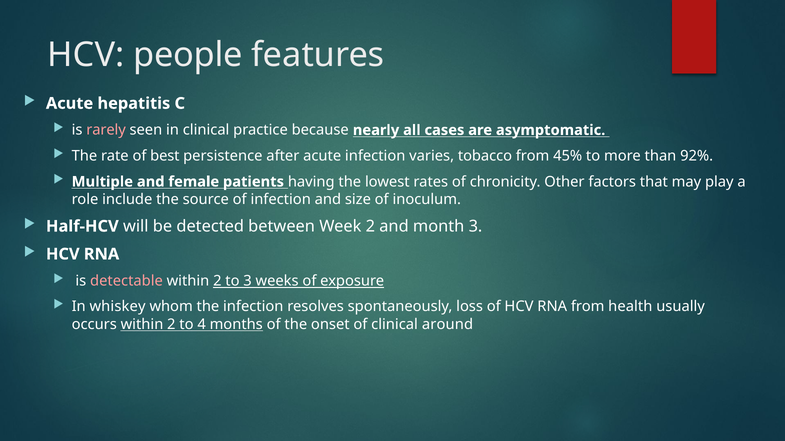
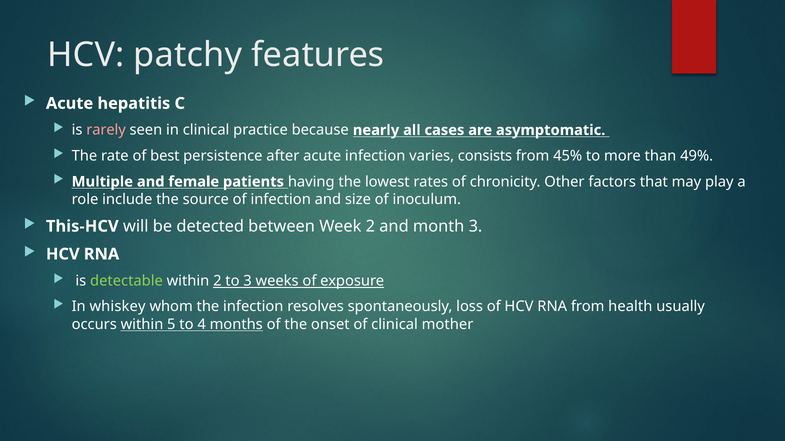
people: people -> patchy
tobacco: tobacco -> consists
92%: 92% -> 49%
Half-HCV: Half-HCV -> This-HCV
detectable colour: pink -> light green
occurs within 2: 2 -> 5
around: around -> mother
